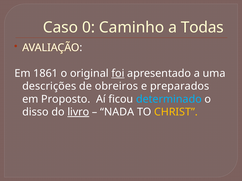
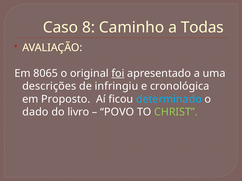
0: 0 -> 8
1861: 1861 -> 8065
obreiros: obreiros -> infringiu
preparados: preparados -> cronológica
disso: disso -> dado
livro underline: present -> none
NADA: NADA -> POVO
CHRIST colour: yellow -> light green
